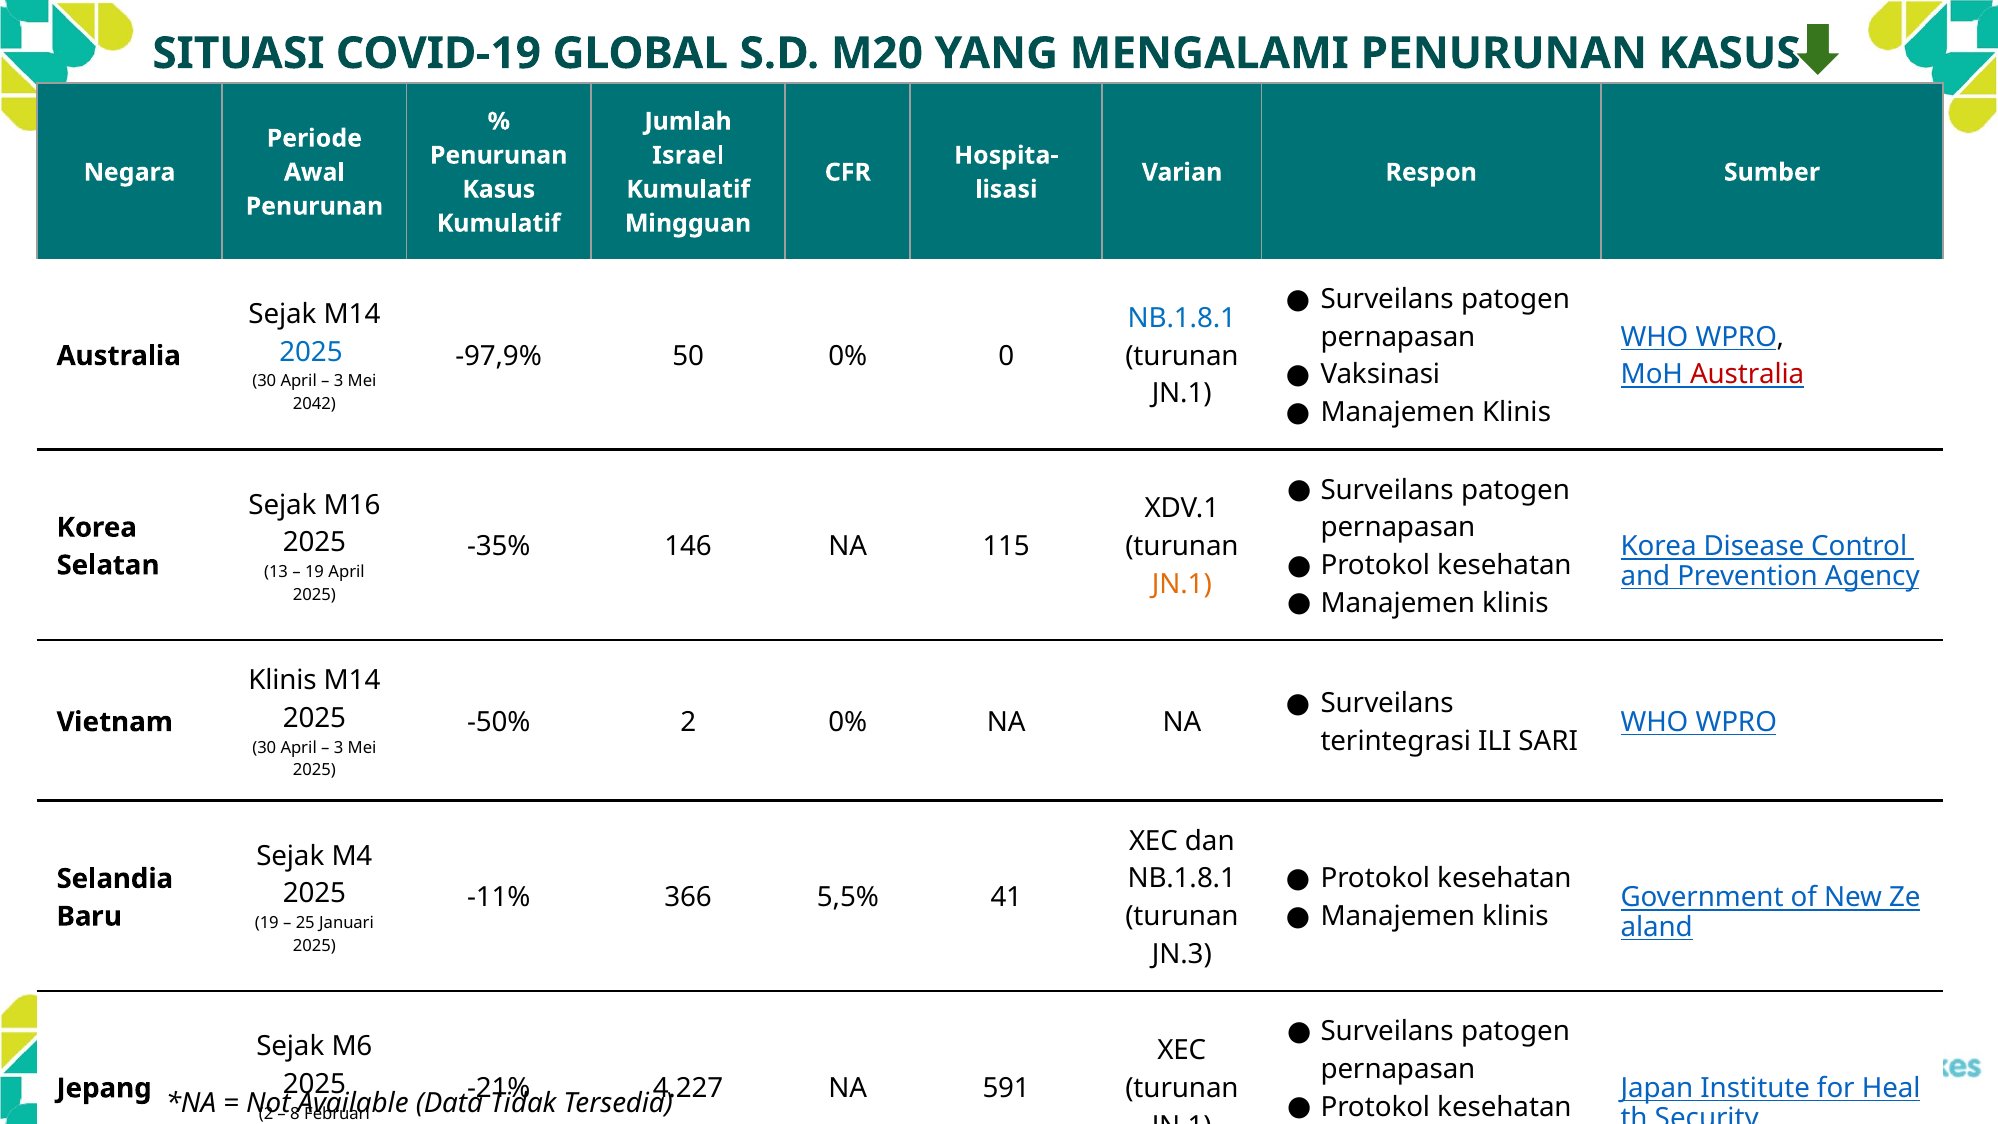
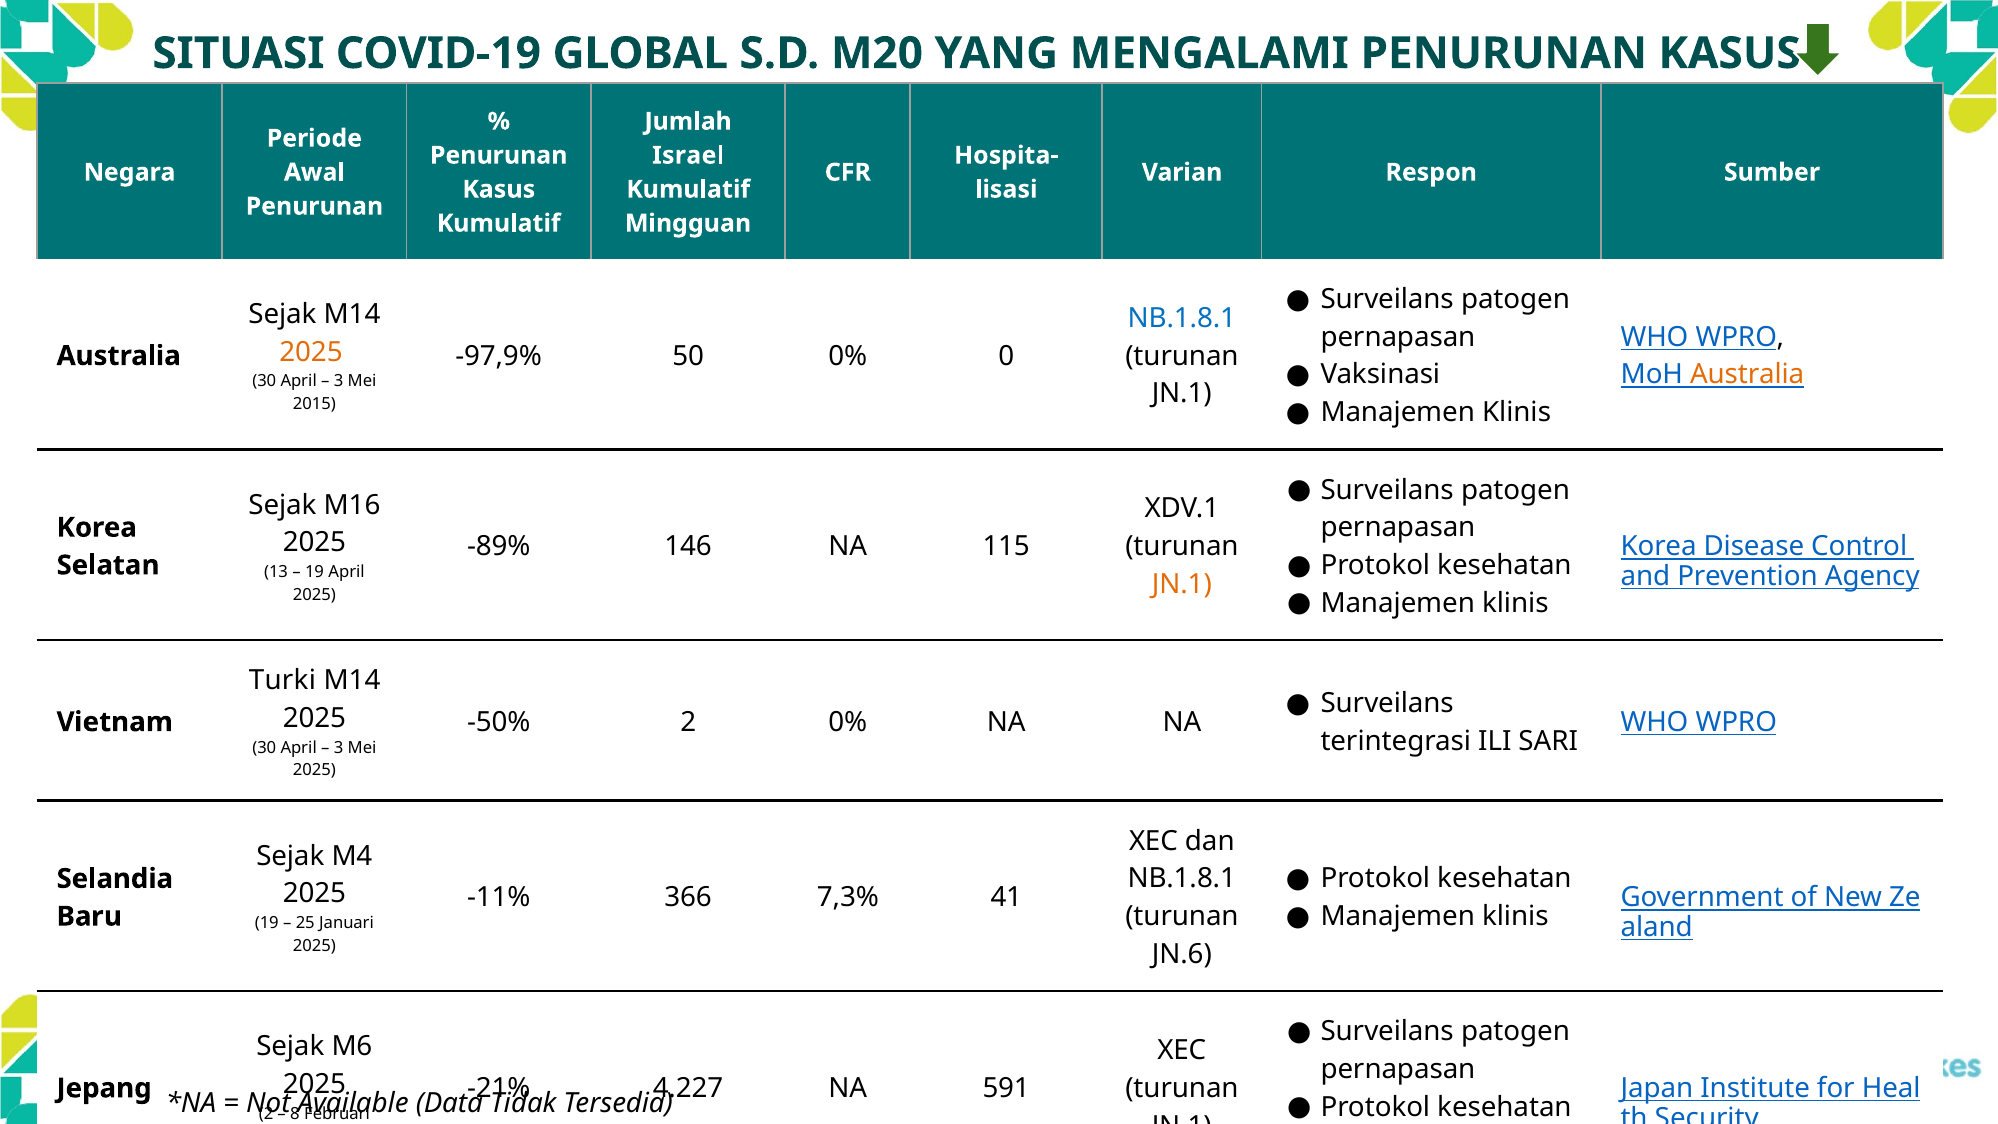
2025 at (311, 352) colour: blue -> orange
Australia at (1747, 375) colour: red -> orange
2042: 2042 -> 2015
-35%: -35% -> -89%
Klinis at (283, 680): Klinis -> Turki
5,5%: 5,5% -> 7,3%
JN.3: JN.3 -> JN.6
